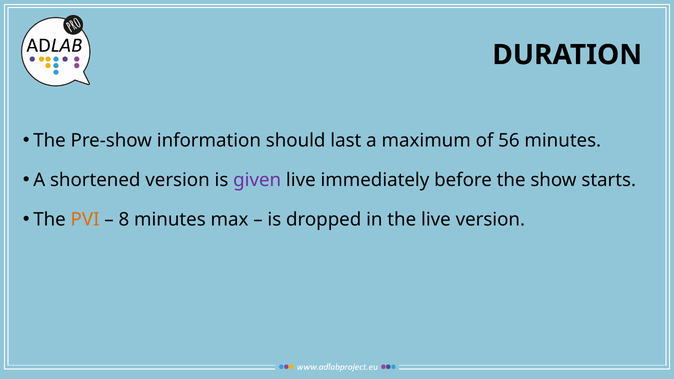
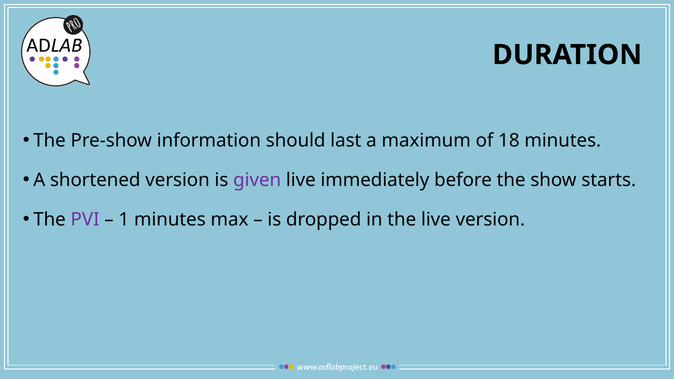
56: 56 -> 18
PVI colour: orange -> purple
8: 8 -> 1
